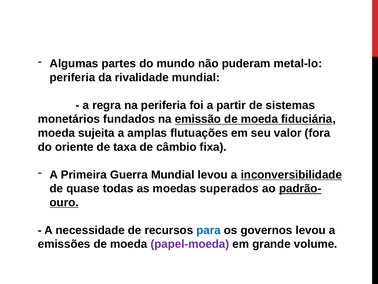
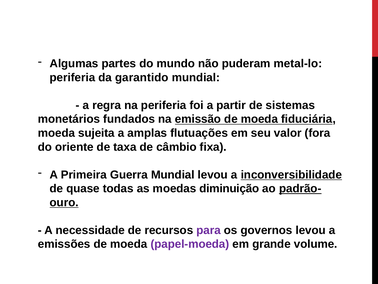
rivalidade: rivalidade -> garantido
superados: superados -> diminuição
para colour: blue -> purple
